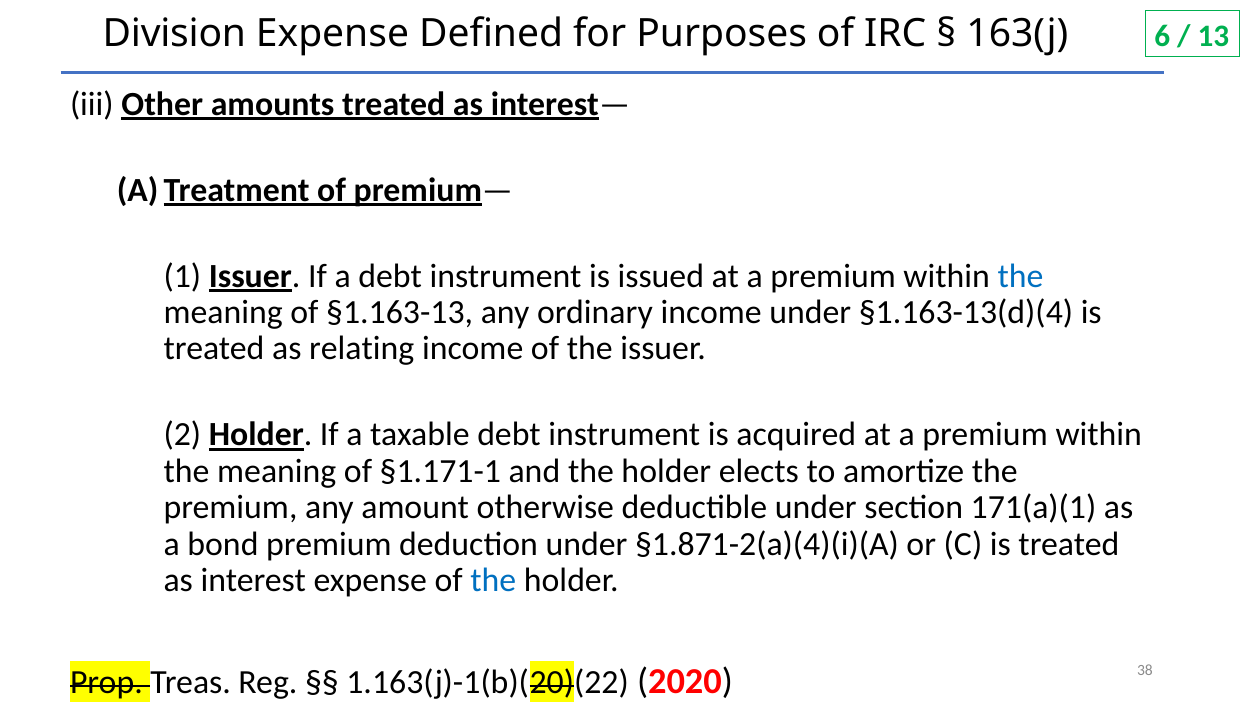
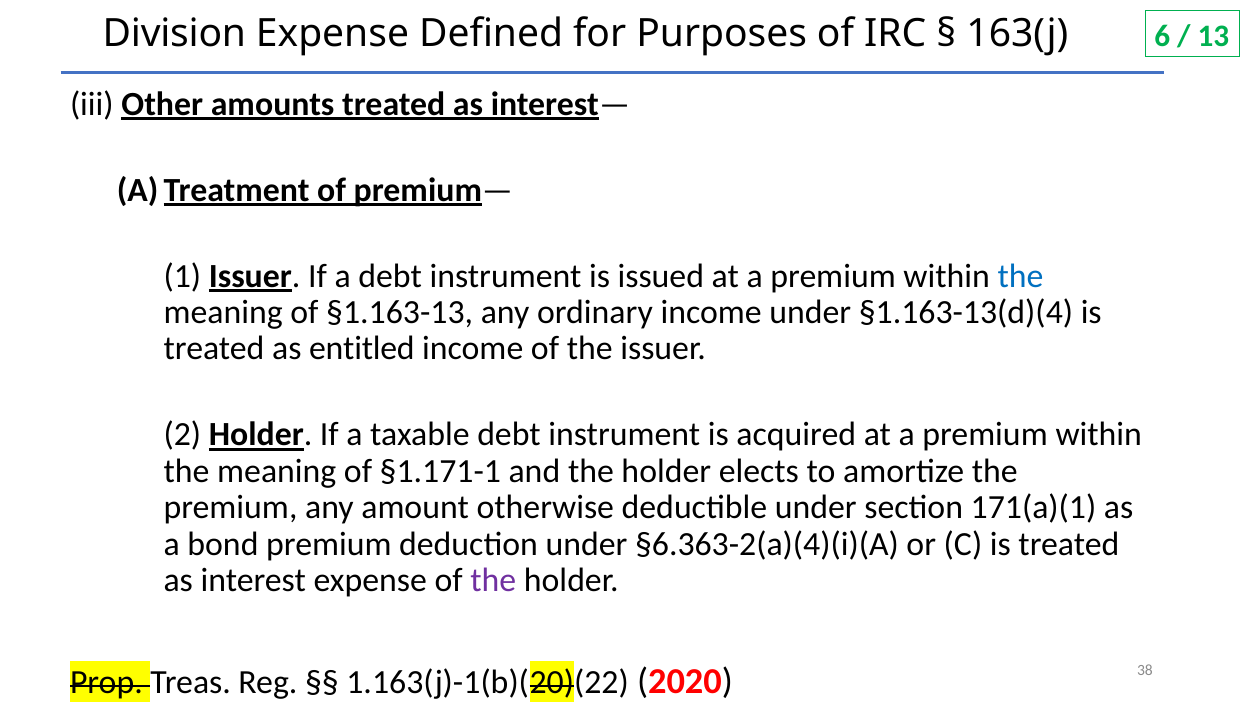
relating: relating -> entitled
§1.871-2(a)(4)(i)(A: §1.871-2(a)(4)(i)(A -> §6.363-2(a)(4)(i)(A
the at (493, 581) colour: blue -> purple
